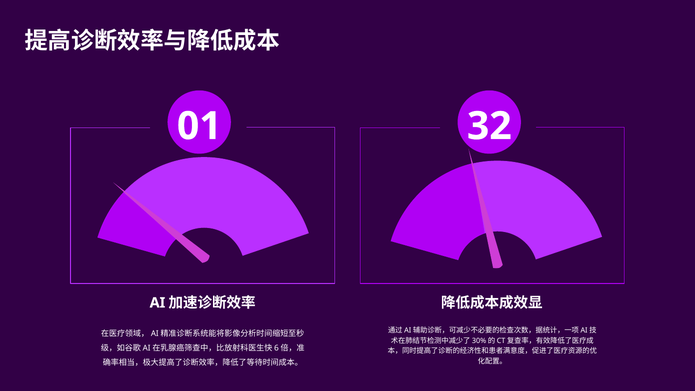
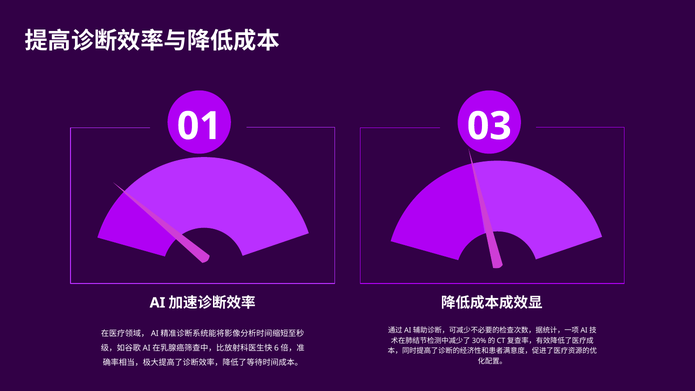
32: 32 -> 03
